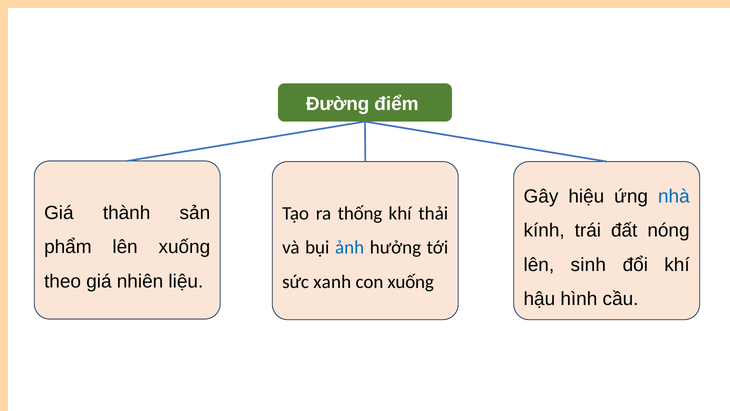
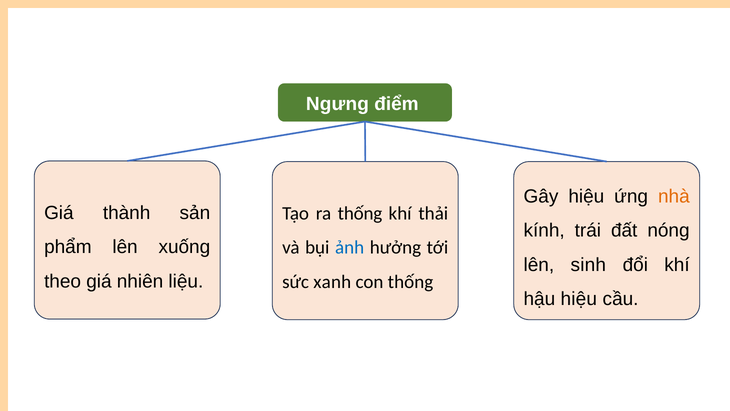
Đường: Đường -> Ngưng
nhà colour: blue -> orange
con xuống: xuống -> thống
hậu hình: hình -> hiệu
